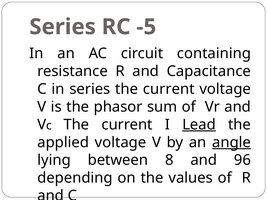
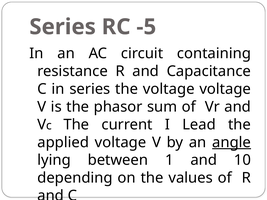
series the current: current -> voltage
Lead underline: present -> none
8: 8 -> 1
96: 96 -> 10
